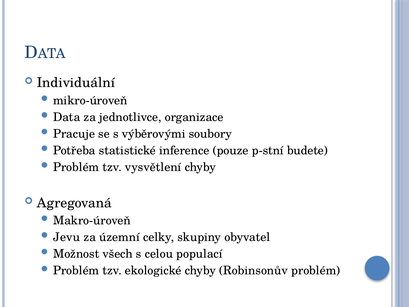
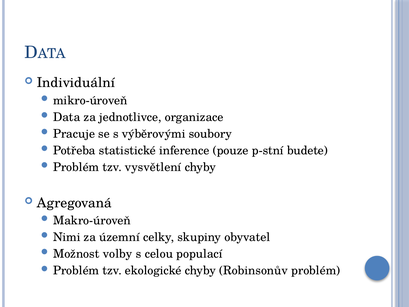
Jevu: Jevu -> Nimi
všech: všech -> volby
